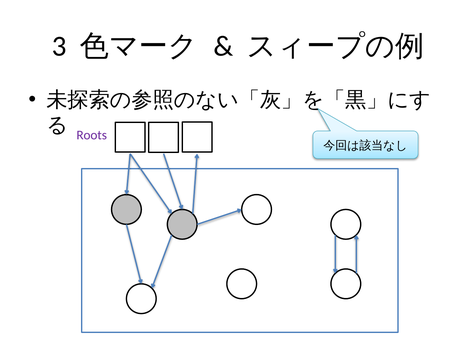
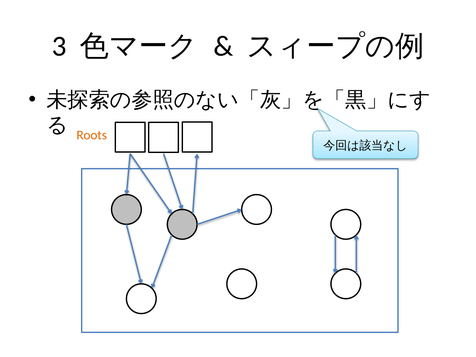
Roots colour: purple -> orange
